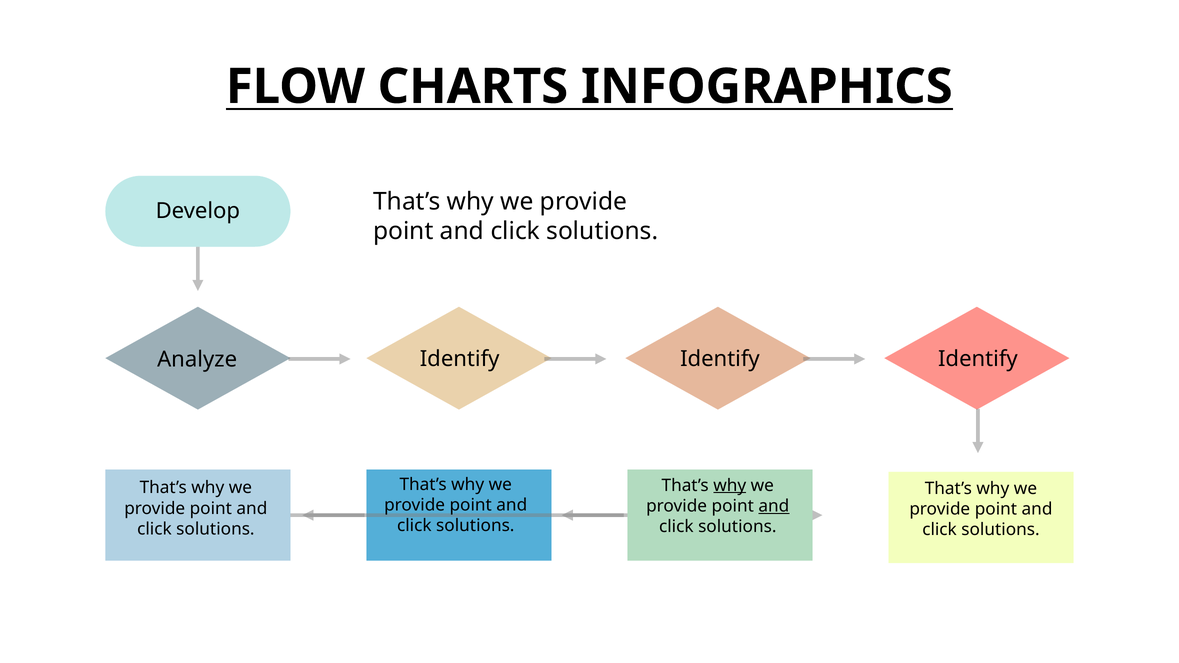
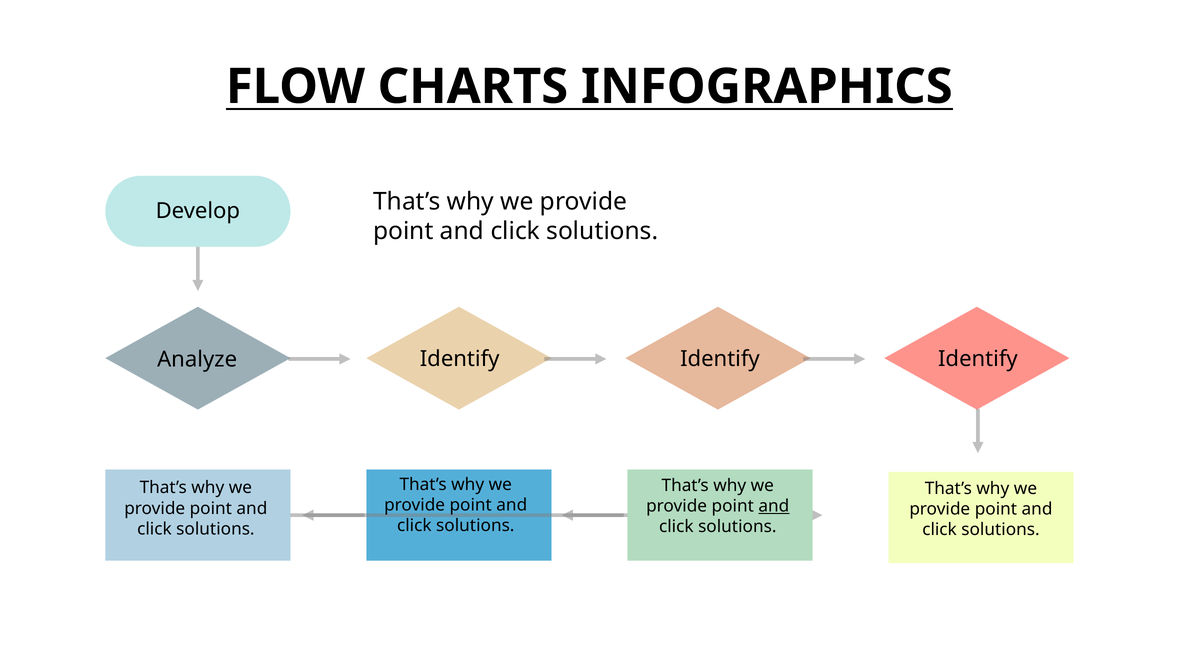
why at (730, 485) underline: present -> none
